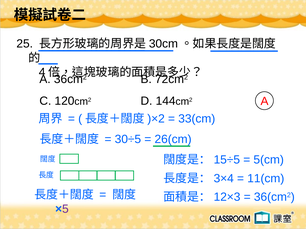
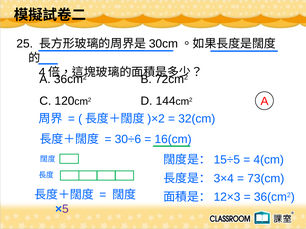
33(cm: 33(cm -> 32(cm
30÷5: 30÷5 -> 30÷6
26(cm: 26(cm -> 16(cm
5(cm: 5(cm -> 4(cm
11(cm: 11(cm -> 73(cm
